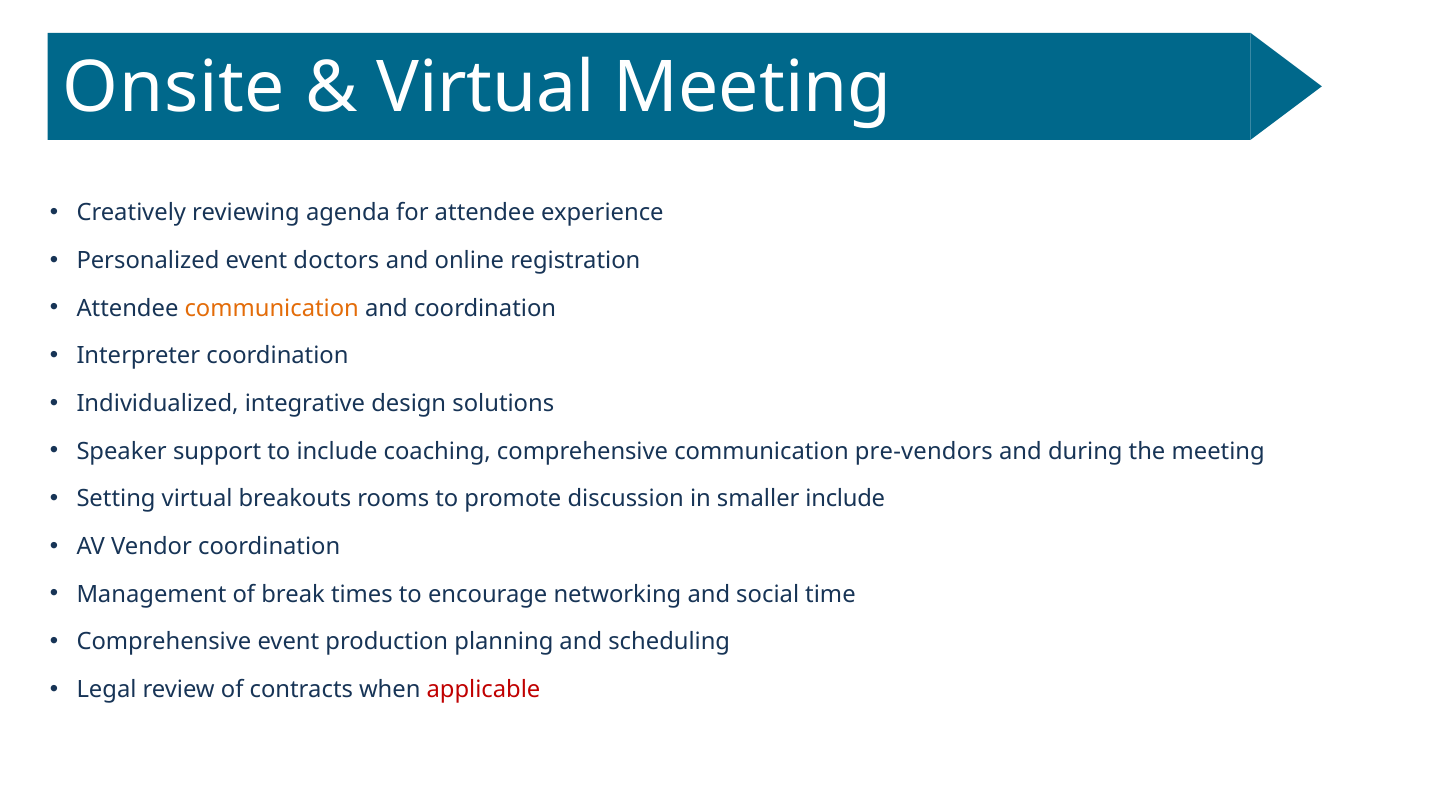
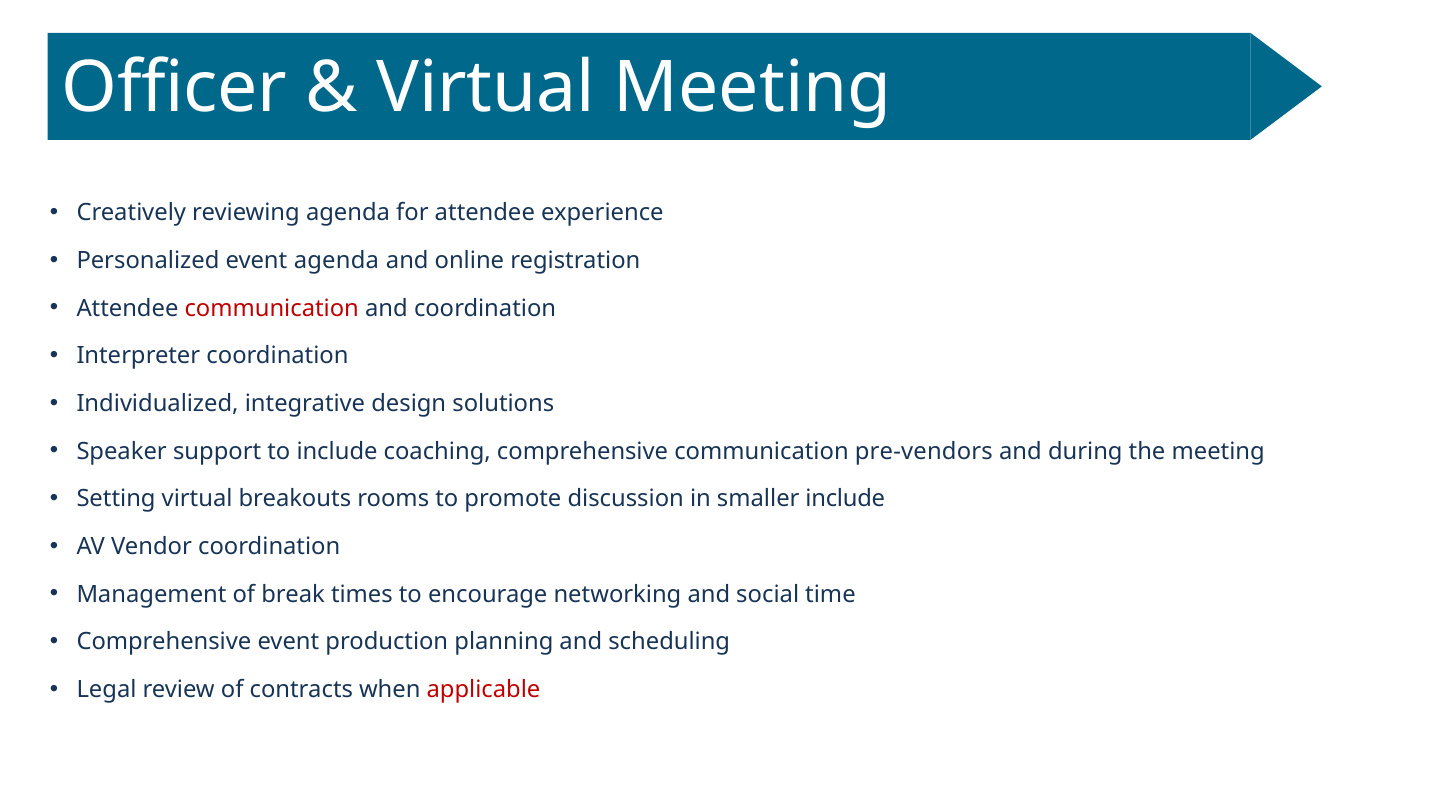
Onsite: Onsite -> Officer
event doctors: doctors -> agenda
communication at (272, 308) colour: orange -> red
